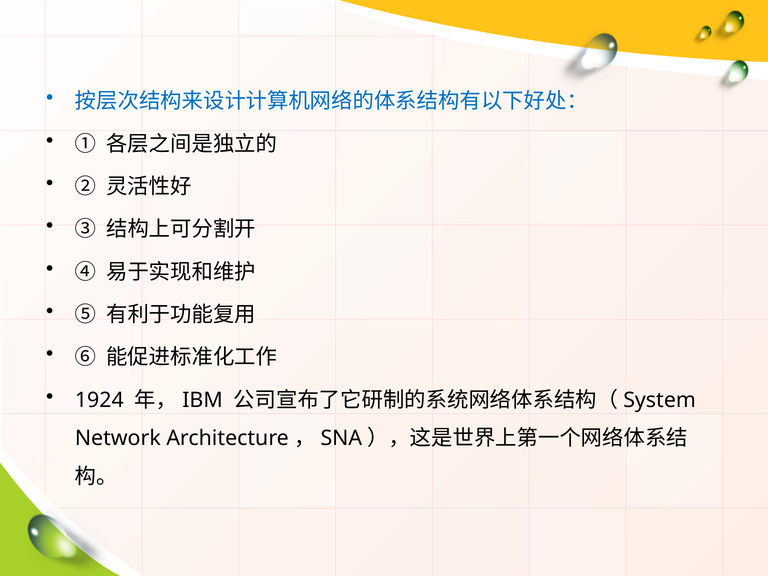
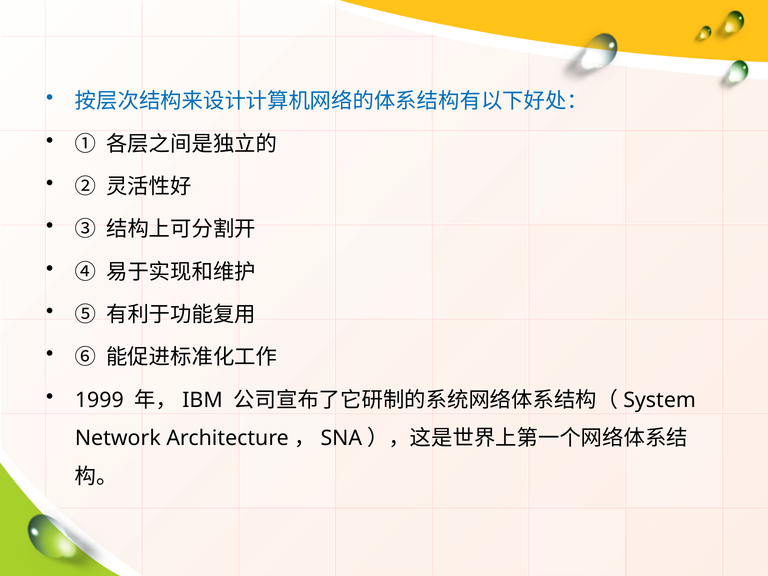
1924: 1924 -> 1999
